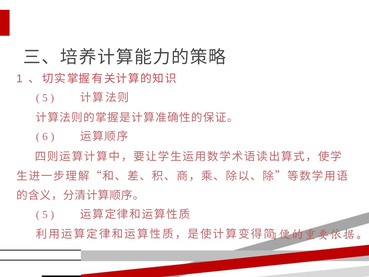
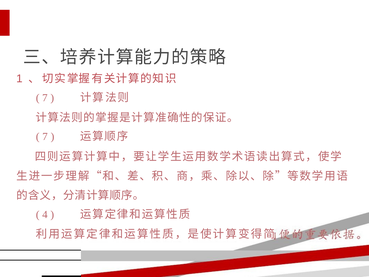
5 at (45, 98): 5 -> 7
6 at (45, 137): 6 -> 7
5 at (45, 214): 5 -> 4
